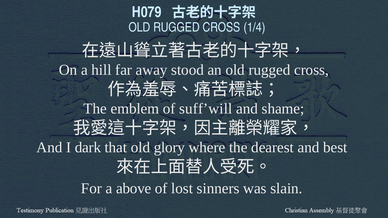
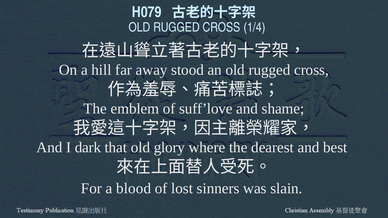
suff’will: suff’will -> suff’love
above: above -> blood
